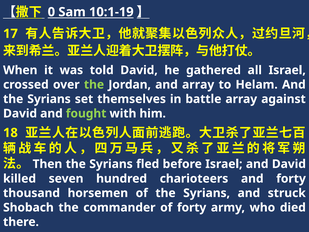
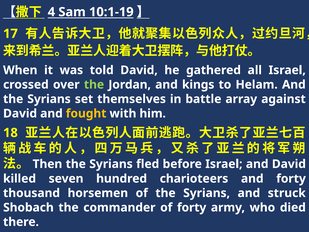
0: 0 -> 4
and array: array -> kings
fought colour: light green -> yellow
